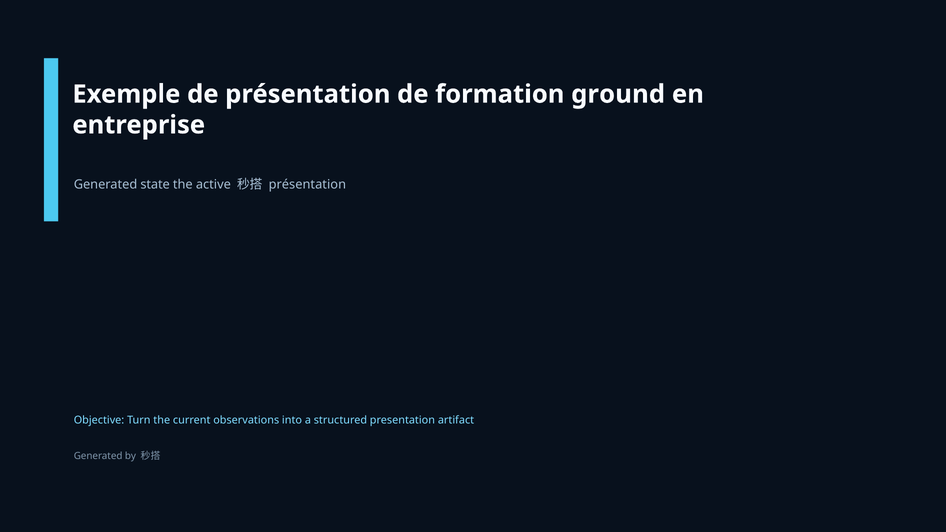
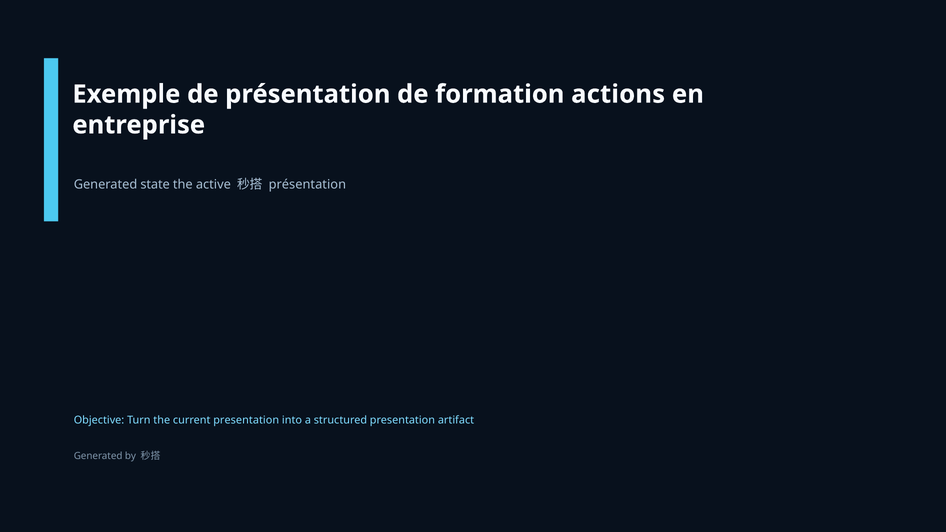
ground: ground -> actions
current observations: observations -> presentation
